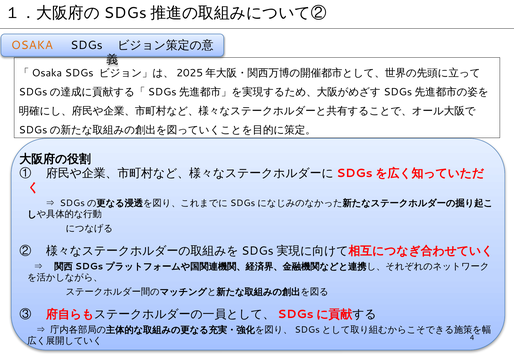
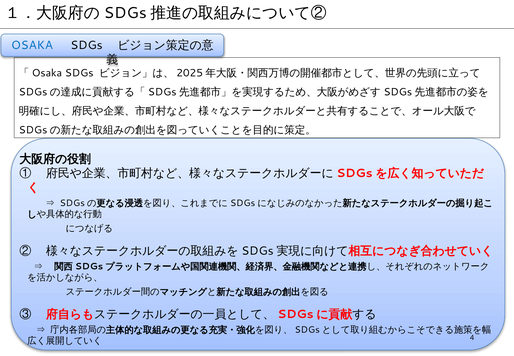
OSAKA colour: orange -> blue
